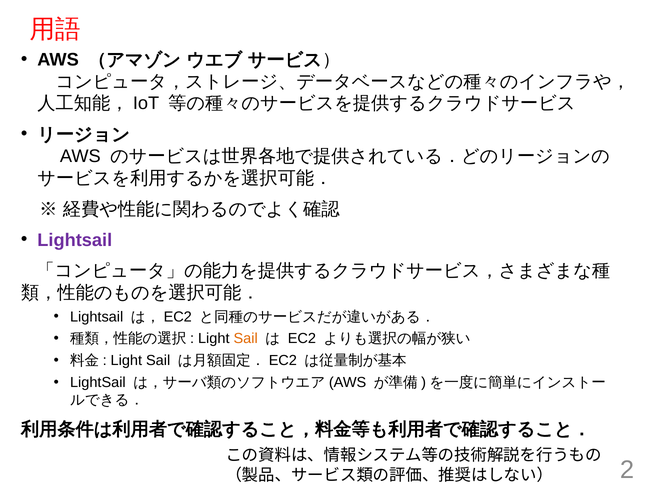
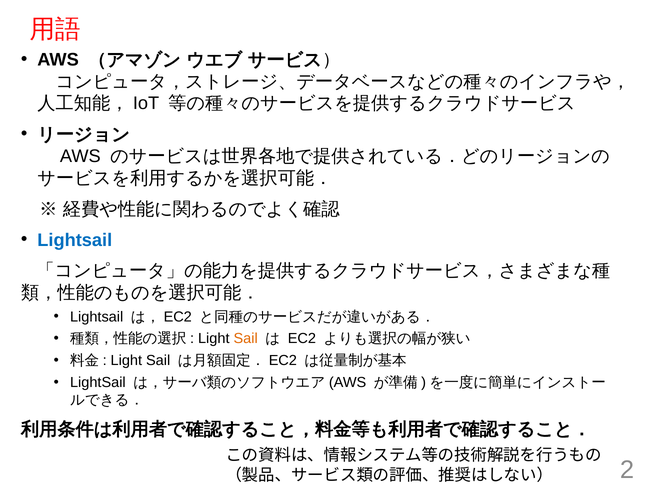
Lightsail at (75, 240) colour: purple -> blue
